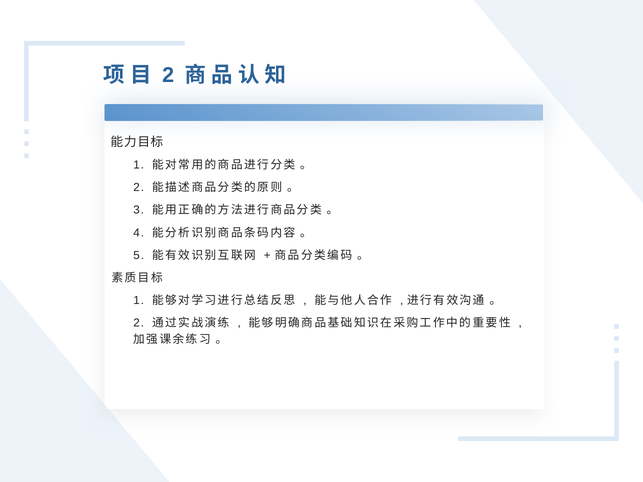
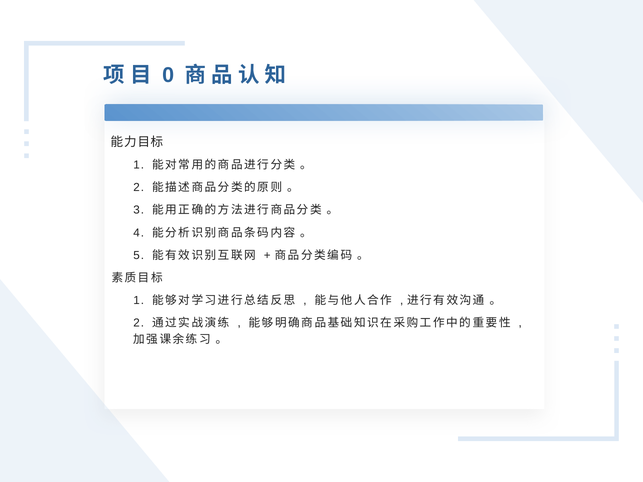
2 at (168, 75): 2 -> 0
